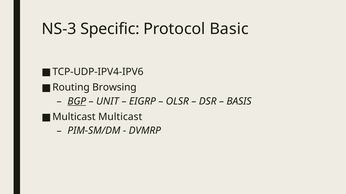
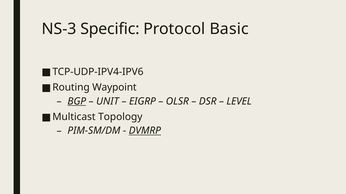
Browsing: Browsing -> Waypoint
BASIS: BASIS -> LEVEL
Multicast Multicast: Multicast -> Topology
DVMRP underline: none -> present
